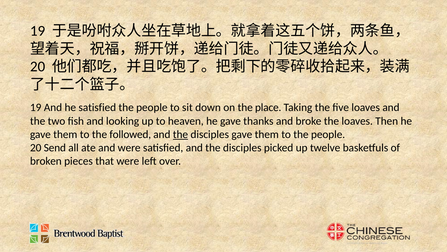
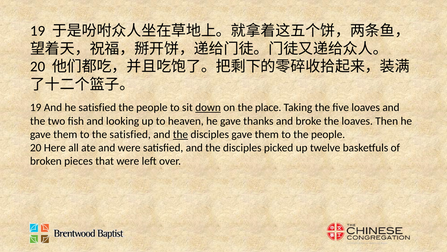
down underline: none -> present
the followed: followed -> satisfied
Send: Send -> Here
